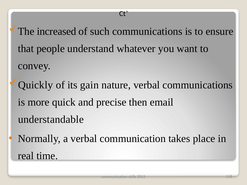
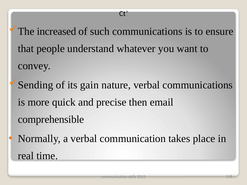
Quickly: Quickly -> Sending
understandable: understandable -> comprehensible
